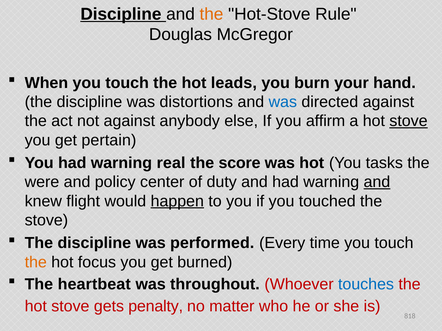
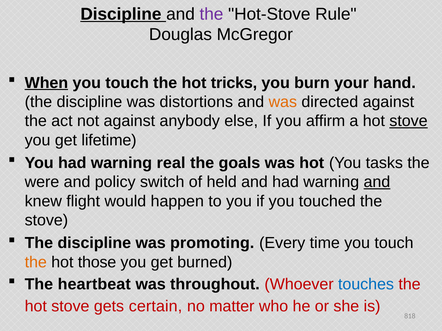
the at (211, 14) colour: orange -> purple
When underline: none -> present
leads: leads -> tricks
was at (283, 102) colour: blue -> orange
pertain: pertain -> lifetime
score: score -> goals
center: center -> switch
duty: duty -> held
happen underline: present -> none
performed: performed -> promoting
focus: focus -> those
penalty: penalty -> certain
